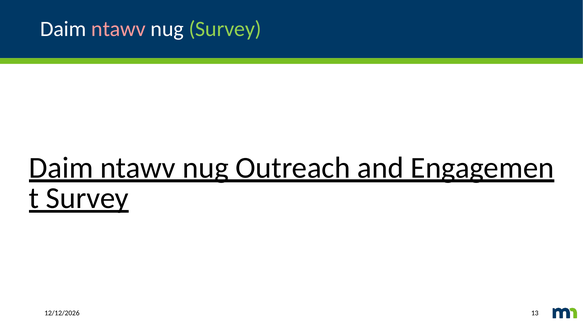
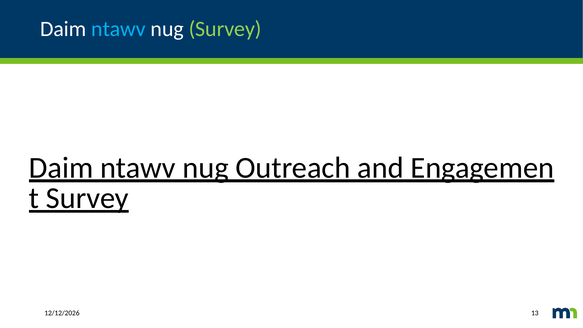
ntawv at (119, 29) colour: pink -> light blue
